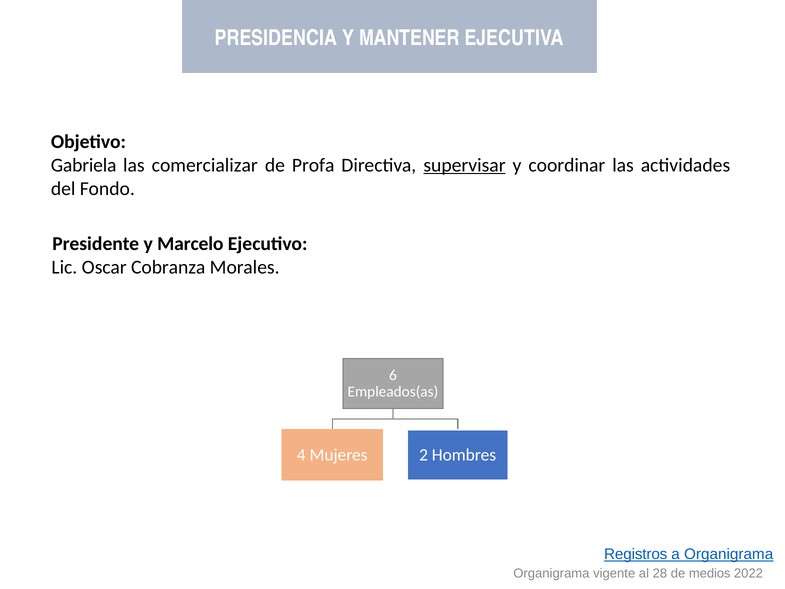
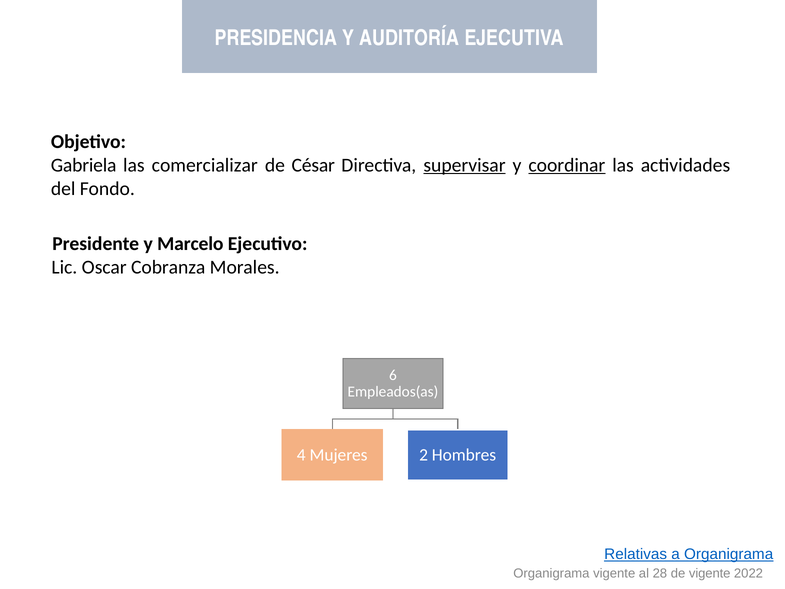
MANTENER: MANTENER -> AUDITORÍA
Profa: Profa -> César
coordinar underline: none -> present
Registros: Registros -> Relativas
de medios: medios -> vigente
